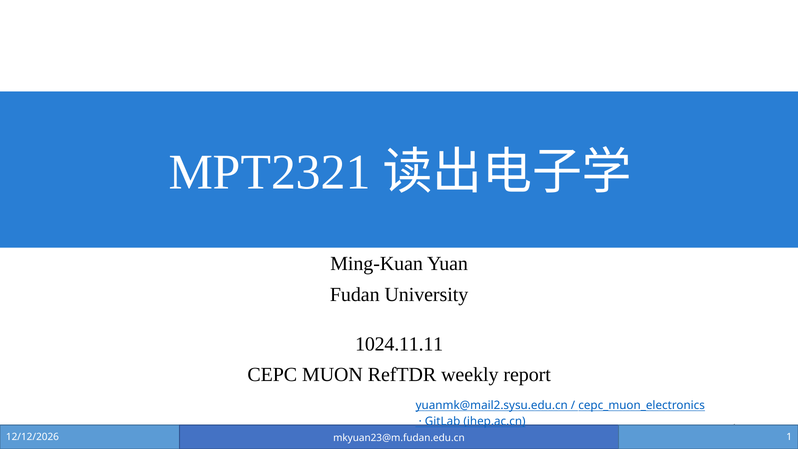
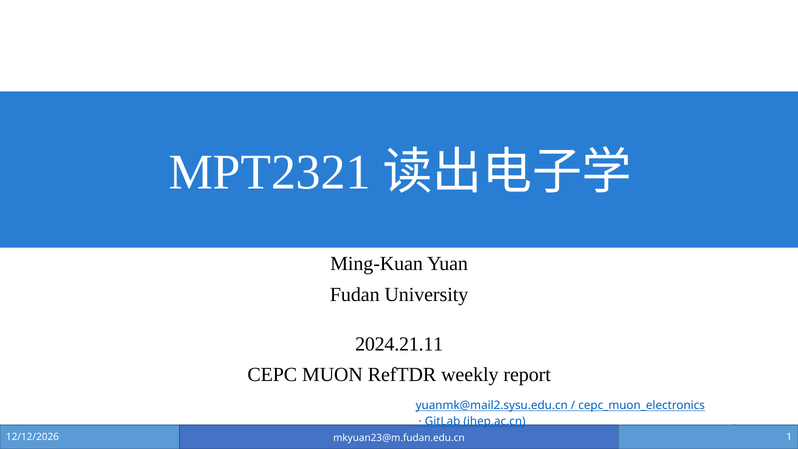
1024.11.11: 1024.11.11 -> 2024.21.11
